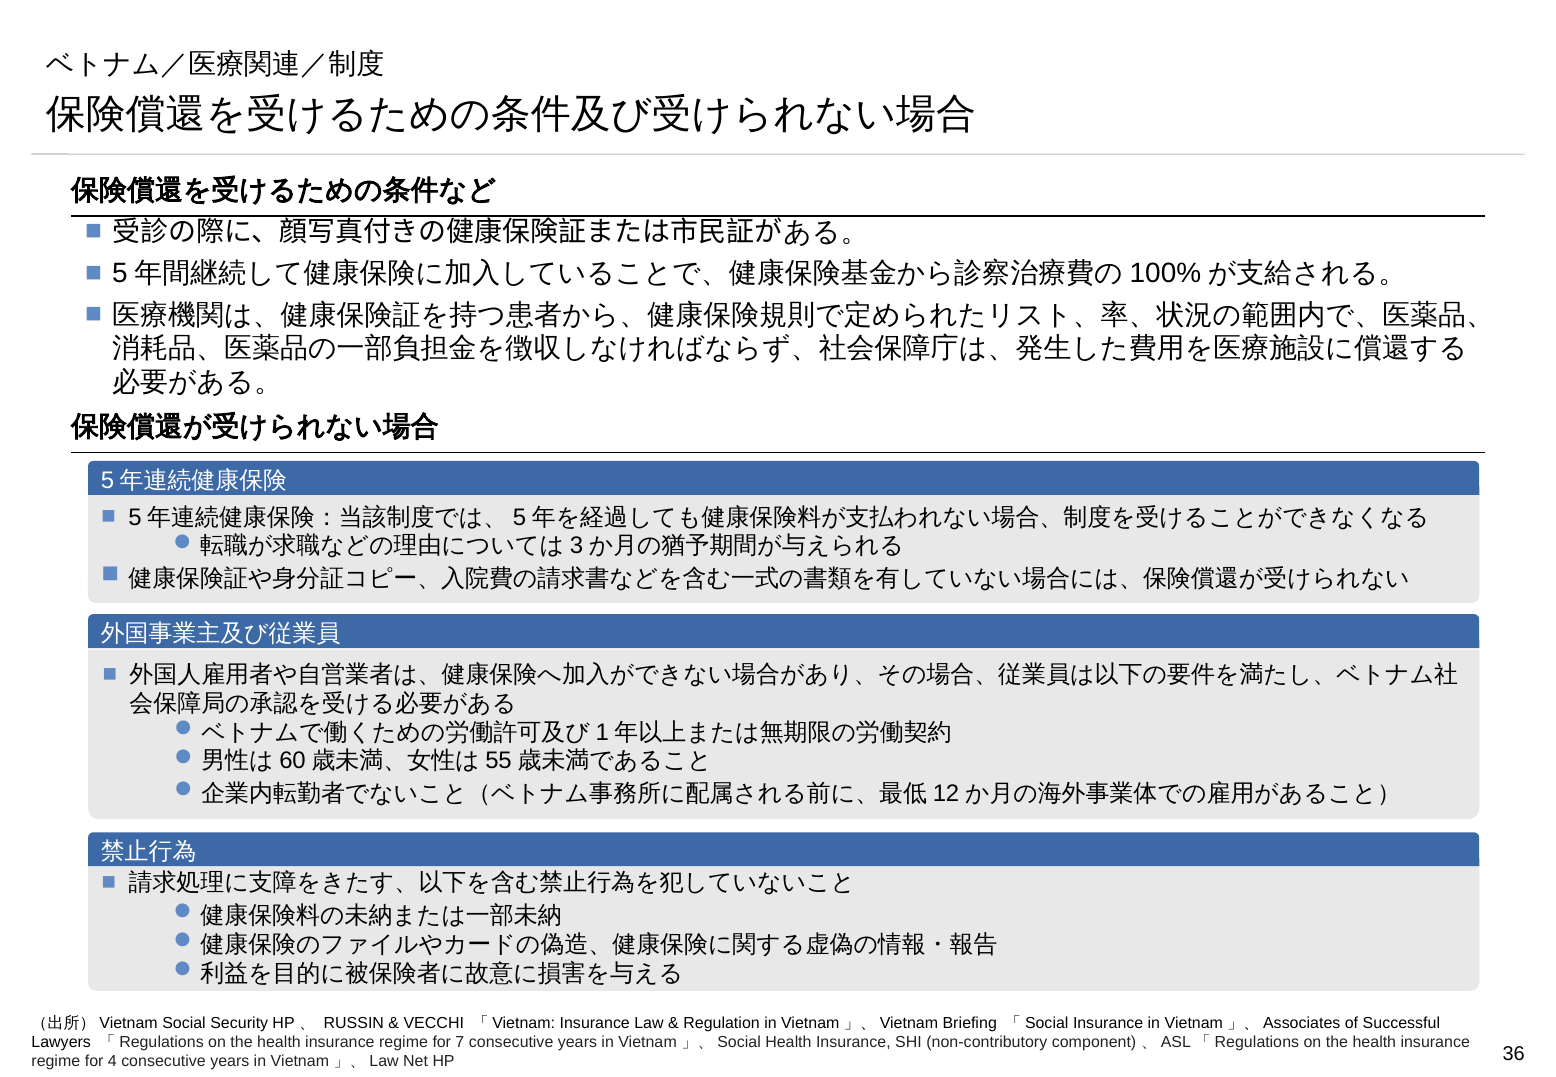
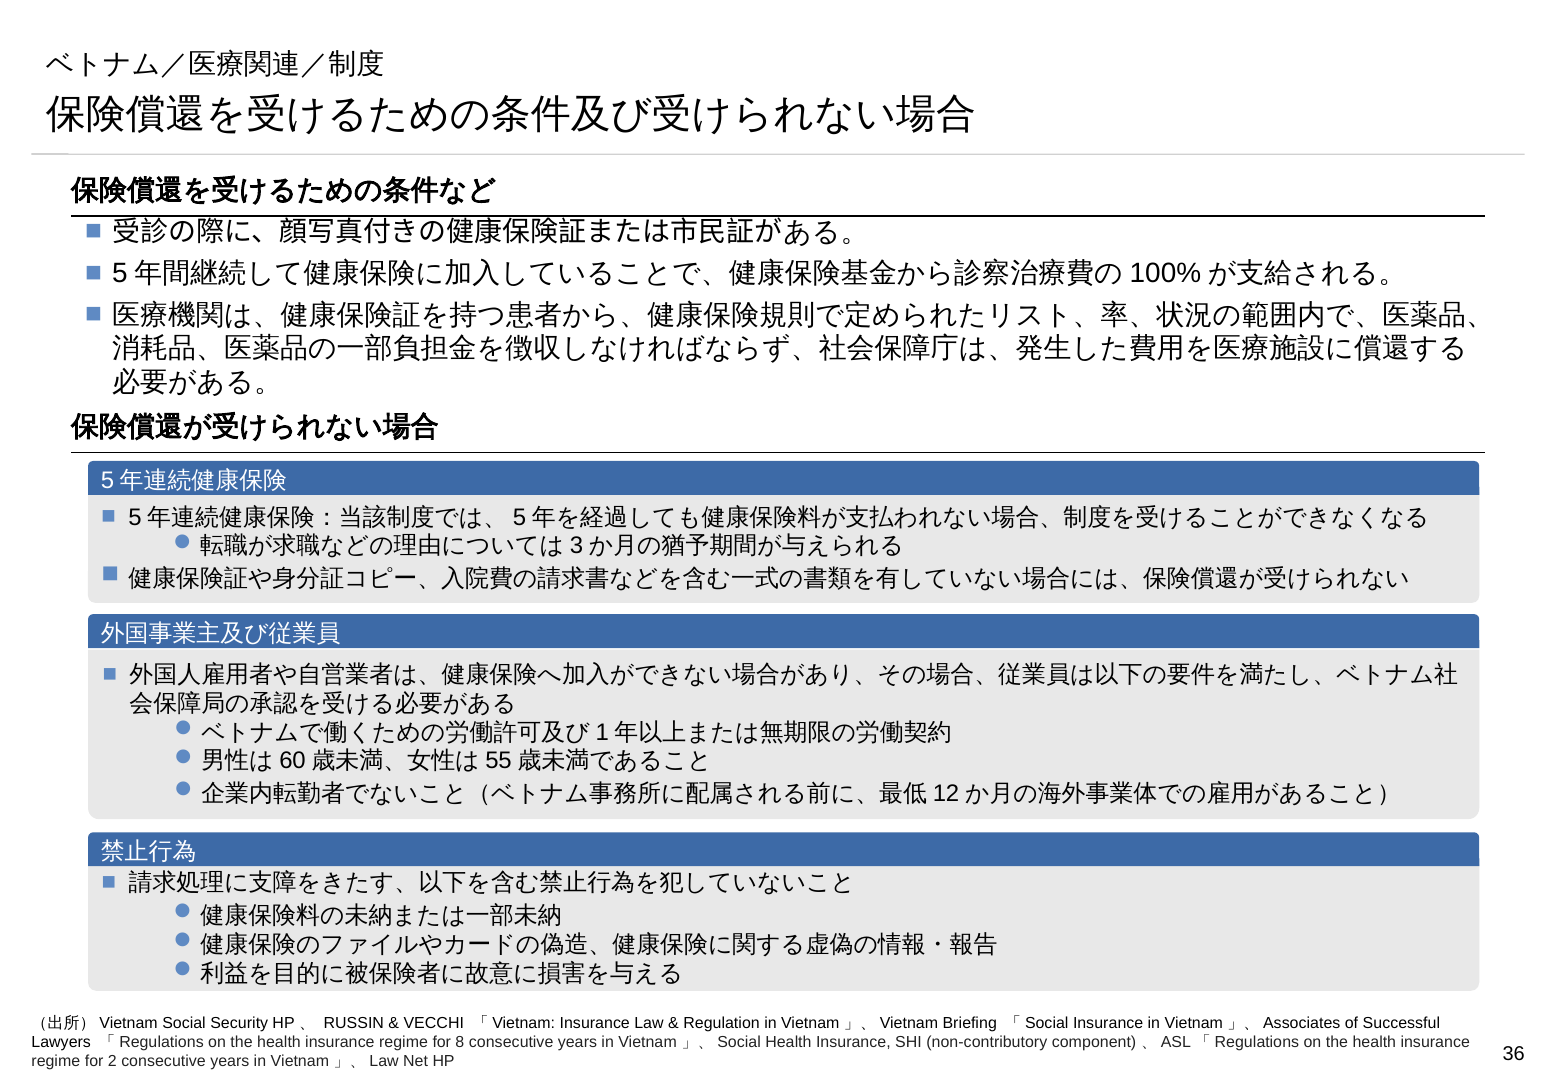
7: 7 -> 8
4: 4 -> 2
